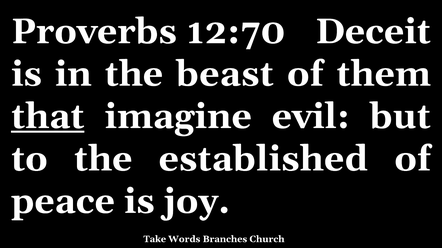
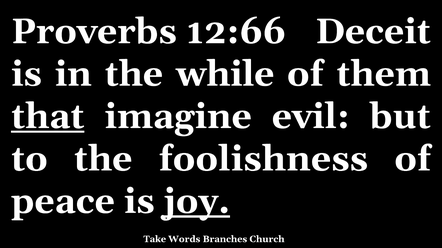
12:70: 12:70 -> 12:66
beast: beast -> while
established: established -> foolishness
joy underline: none -> present
